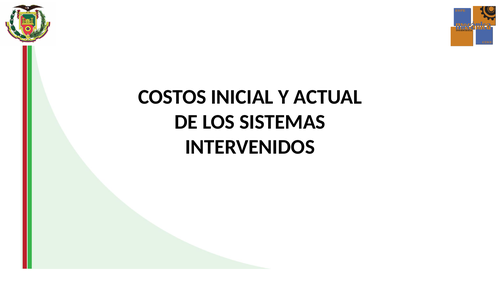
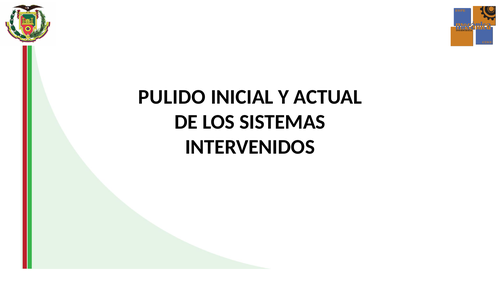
COSTOS: COSTOS -> PULIDO
